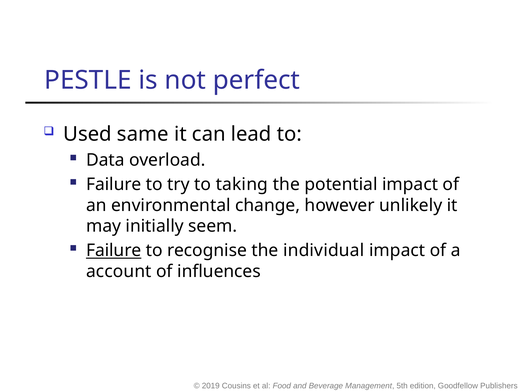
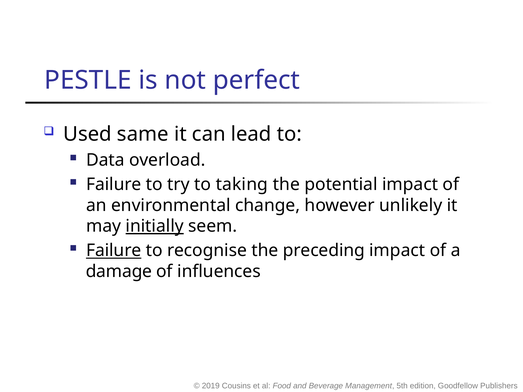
initially underline: none -> present
individual: individual -> preceding
account: account -> damage
